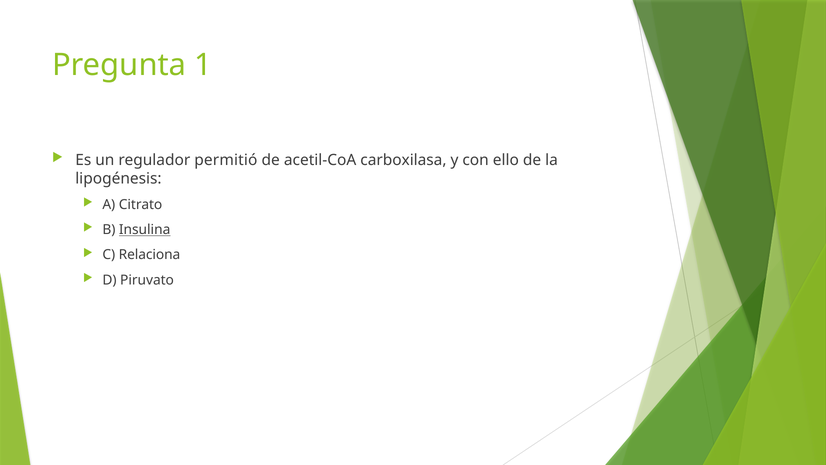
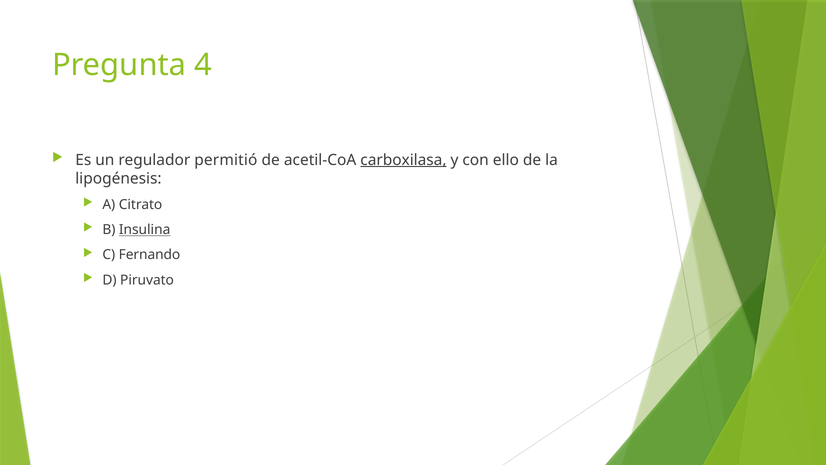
1: 1 -> 4
carboxilasa underline: none -> present
Relaciona: Relaciona -> Fernando
